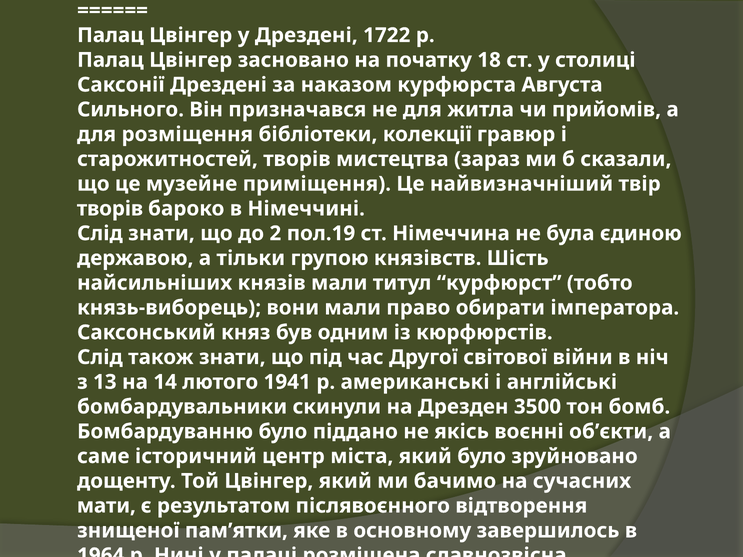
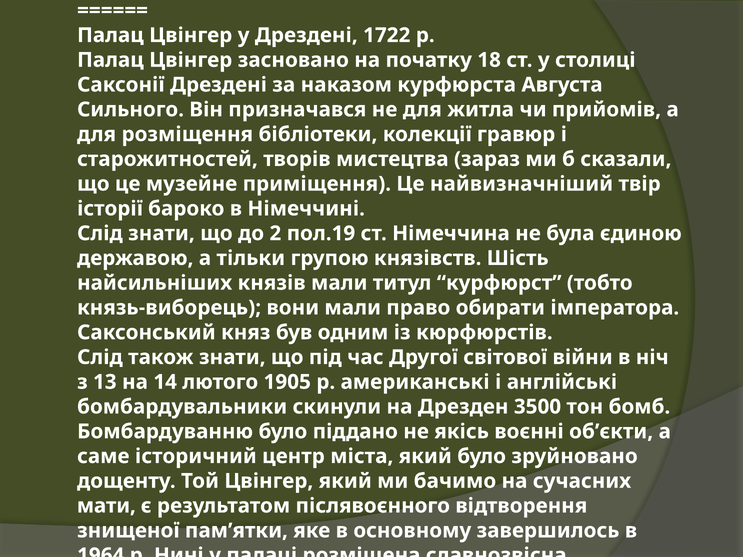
творів at (110, 209): творів -> історії
1941: 1941 -> 1905
